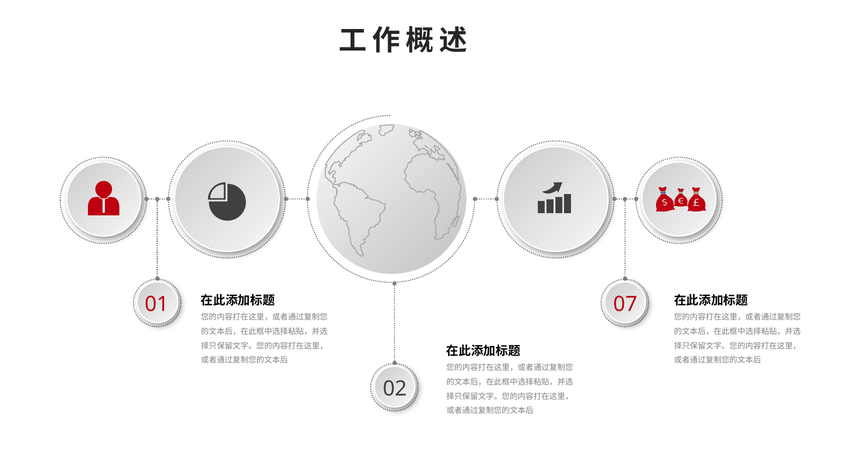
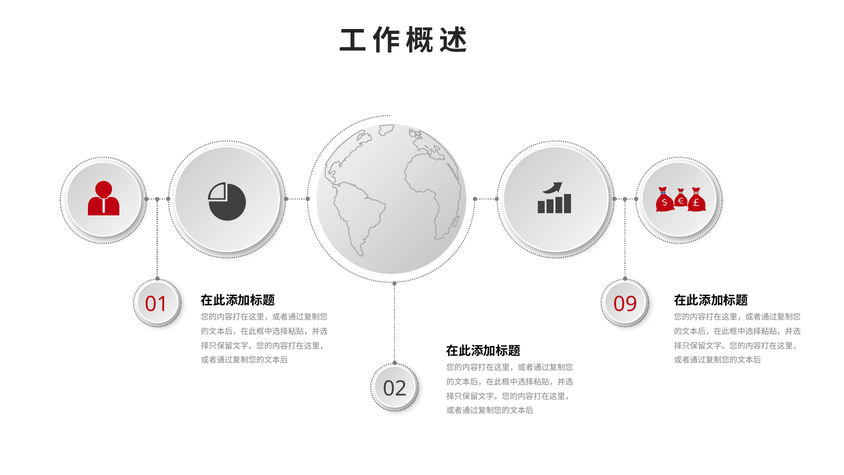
07: 07 -> 09
